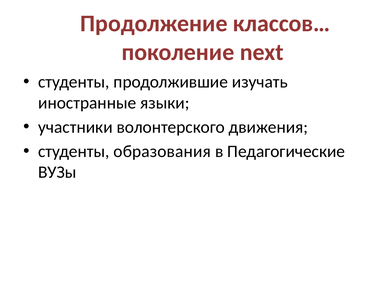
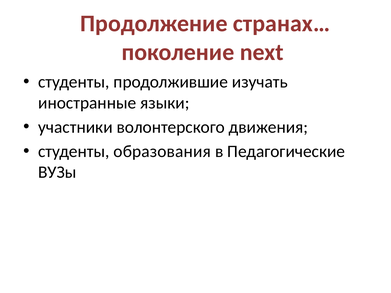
классов…: классов… -> странах…
